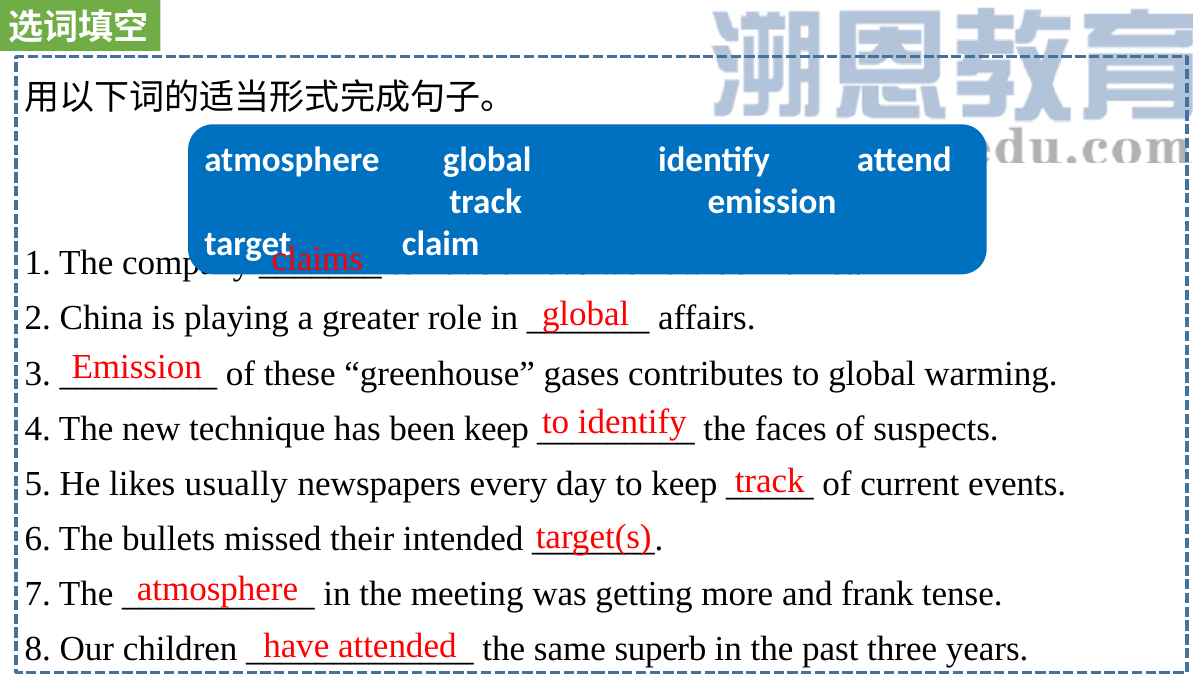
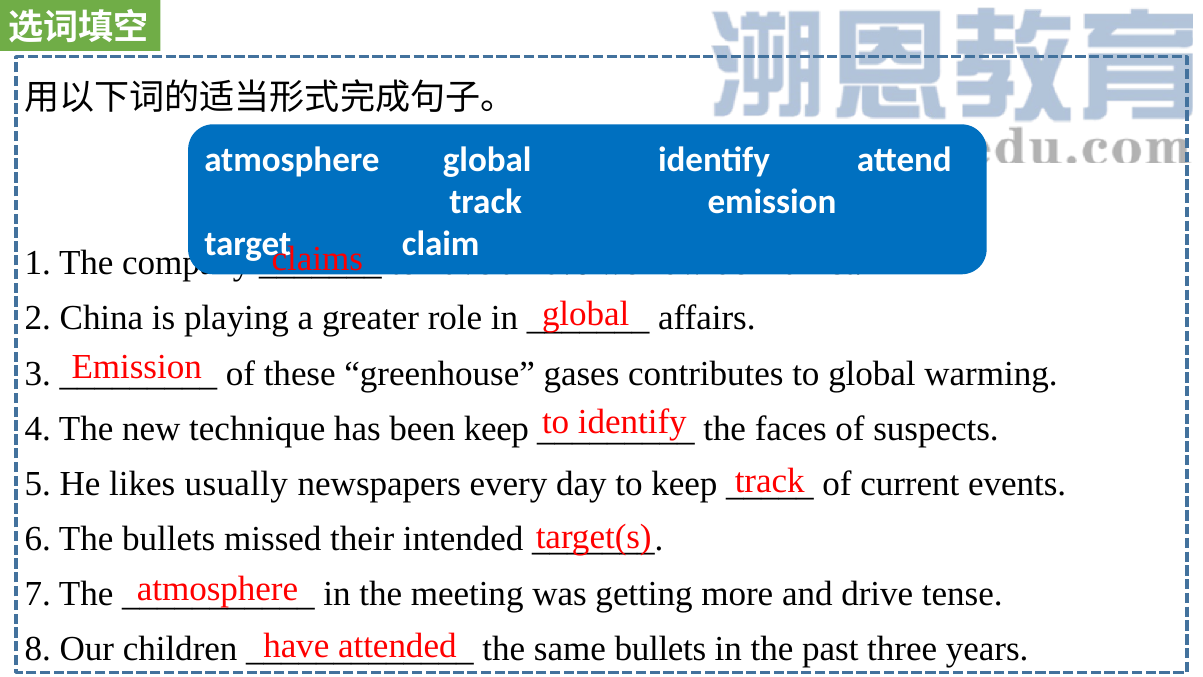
frank: frank -> drive
same superb: superb -> bullets
